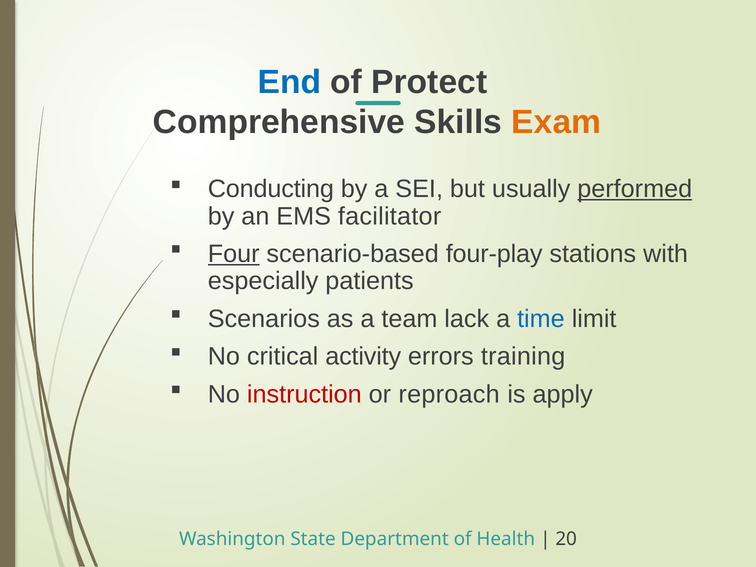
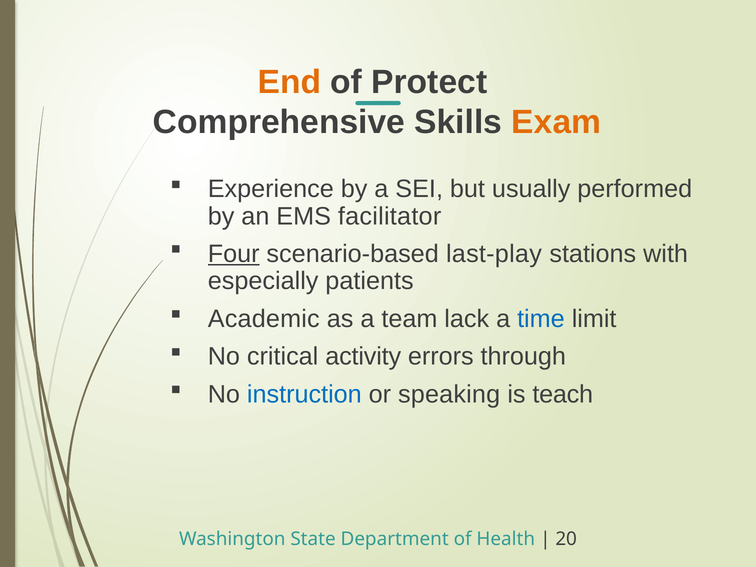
End colour: blue -> orange
Conducting: Conducting -> Experience
performed underline: present -> none
four-play: four-play -> last-play
Scenarios: Scenarios -> Academic
training: training -> through
instruction colour: red -> blue
reproach: reproach -> speaking
apply: apply -> teach
